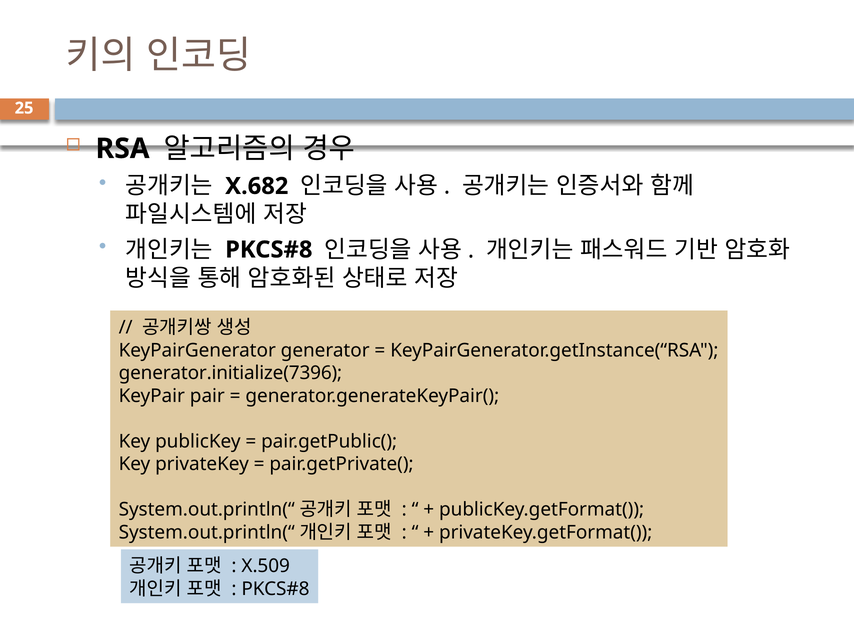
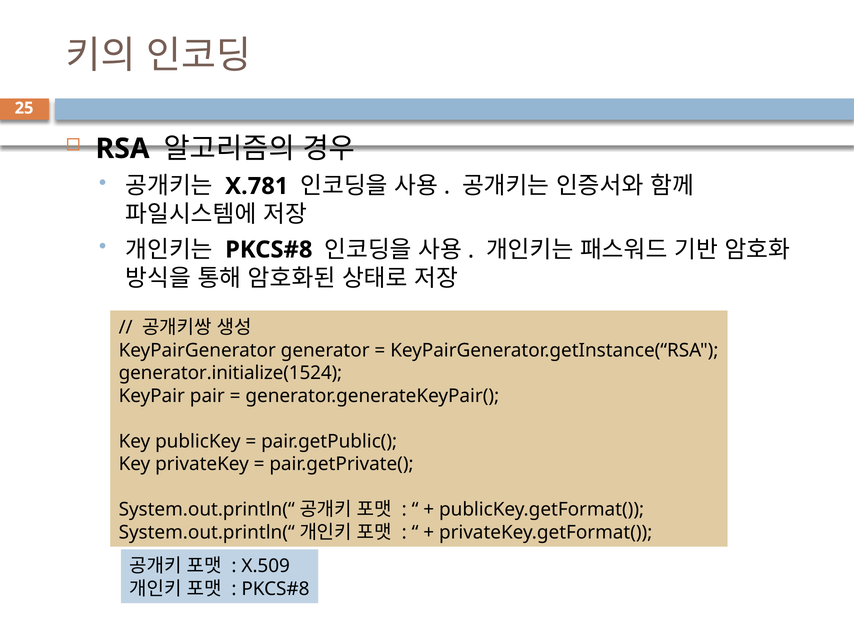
X.682: X.682 -> X.781
generator.initialize(7396: generator.initialize(7396 -> generator.initialize(1524
